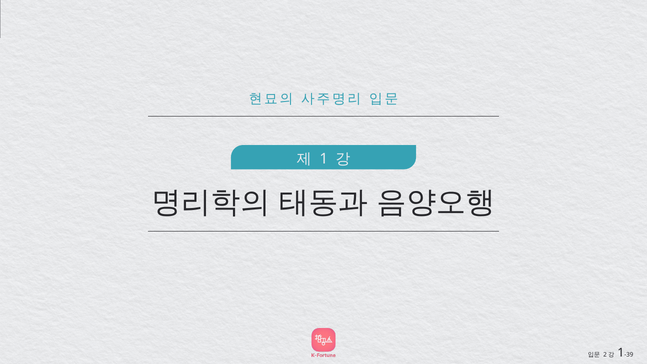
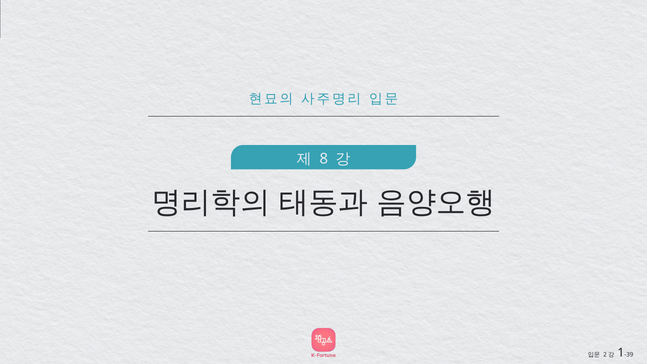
1 at (324, 159): 1 -> 8
